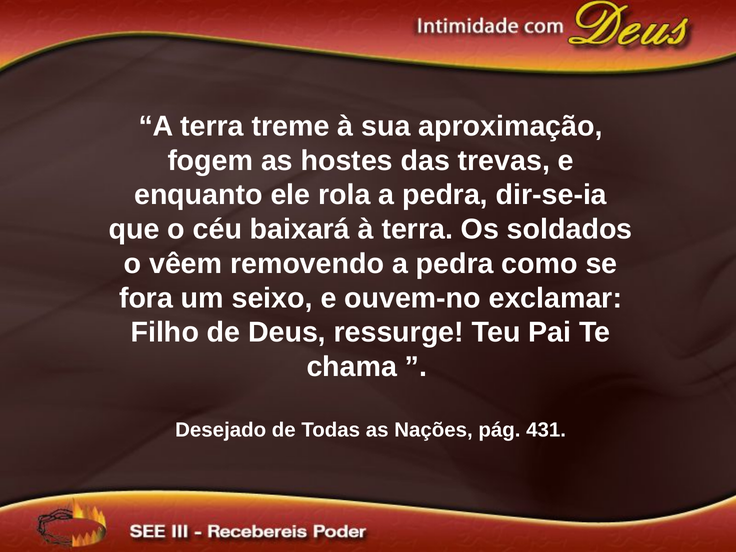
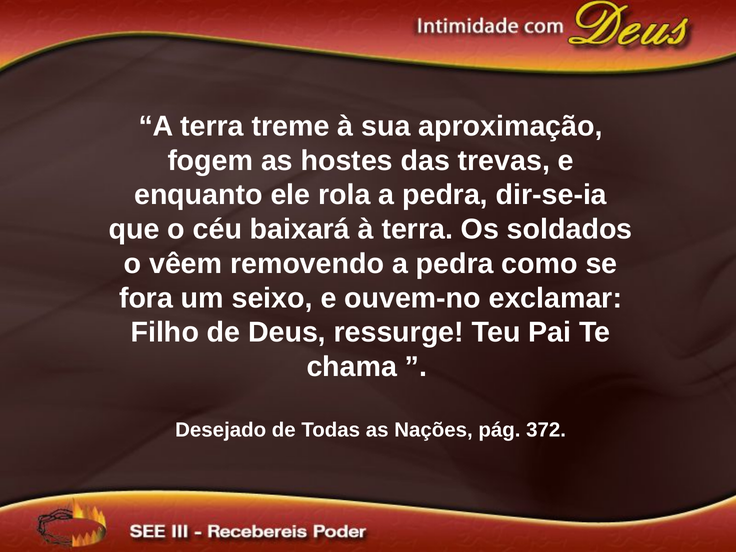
431: 431 -> 372
